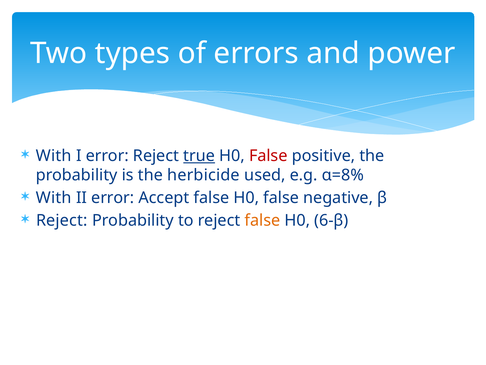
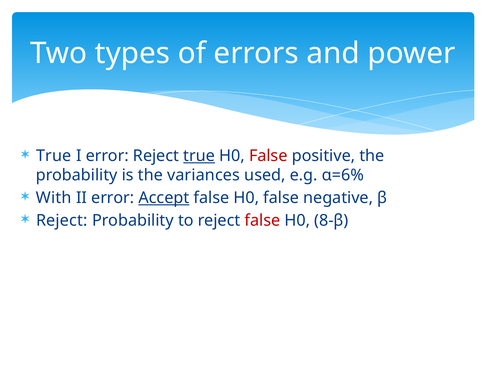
With at (54, 155): With -> True
herbicide: herbicide -> variances
α=8%: α=8% -> α=6%
Accept underline: none -> present
false at (262, 220) colour: orange -> red
6-β: 6-β -> 8-β
